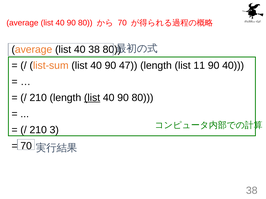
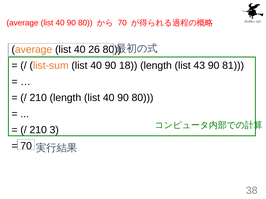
40 38: 38 -> 26
47: 47 -> 18
11: 11 -> 43
90 40: 40 -> 81
list at (92, 98) underline: present -> none
